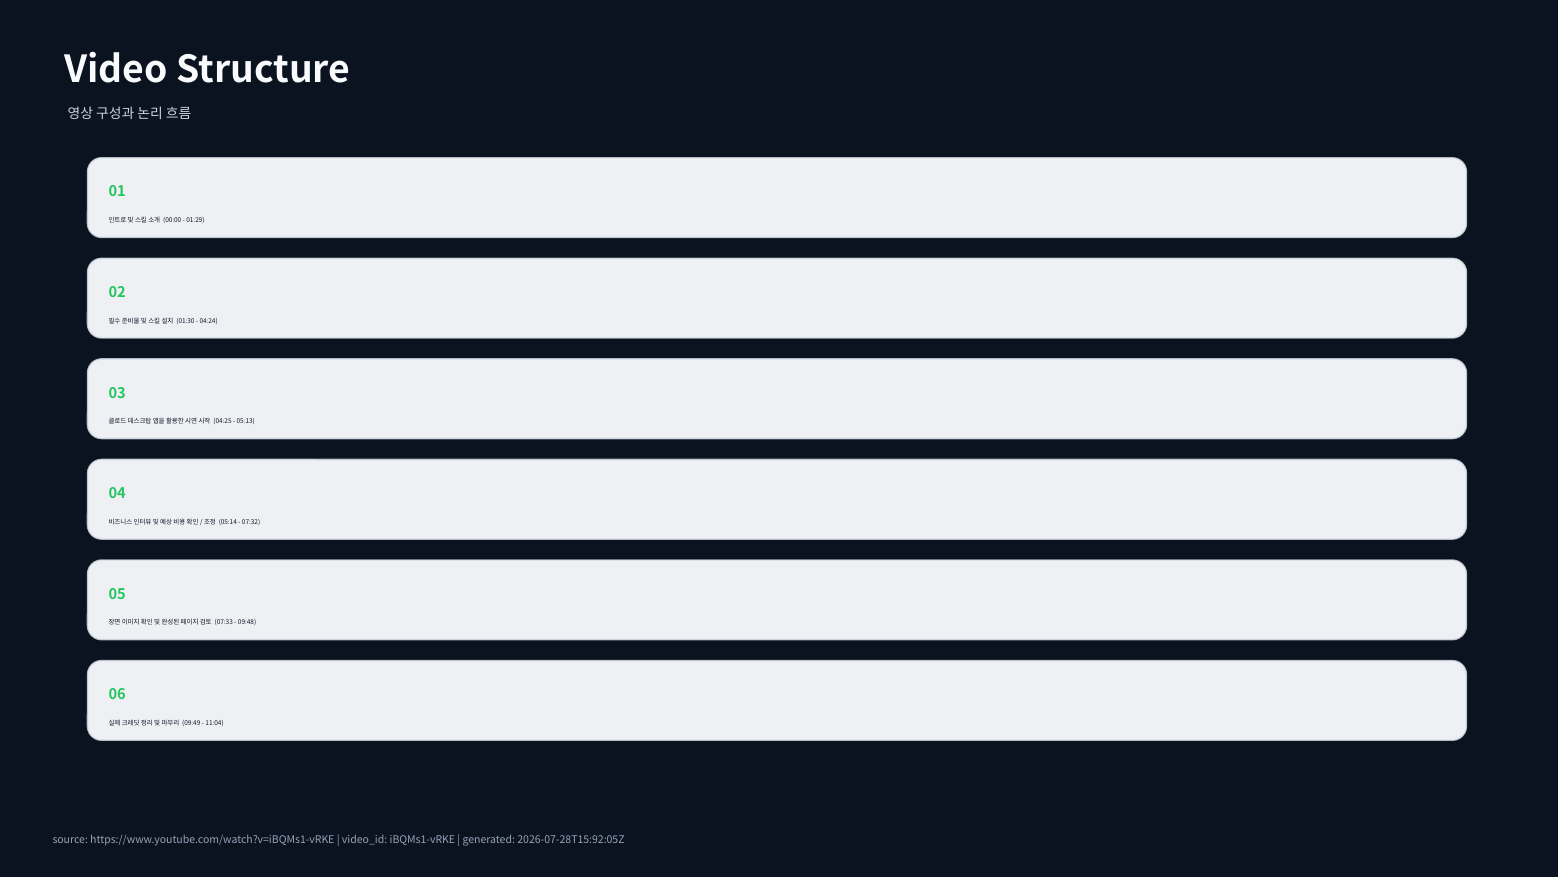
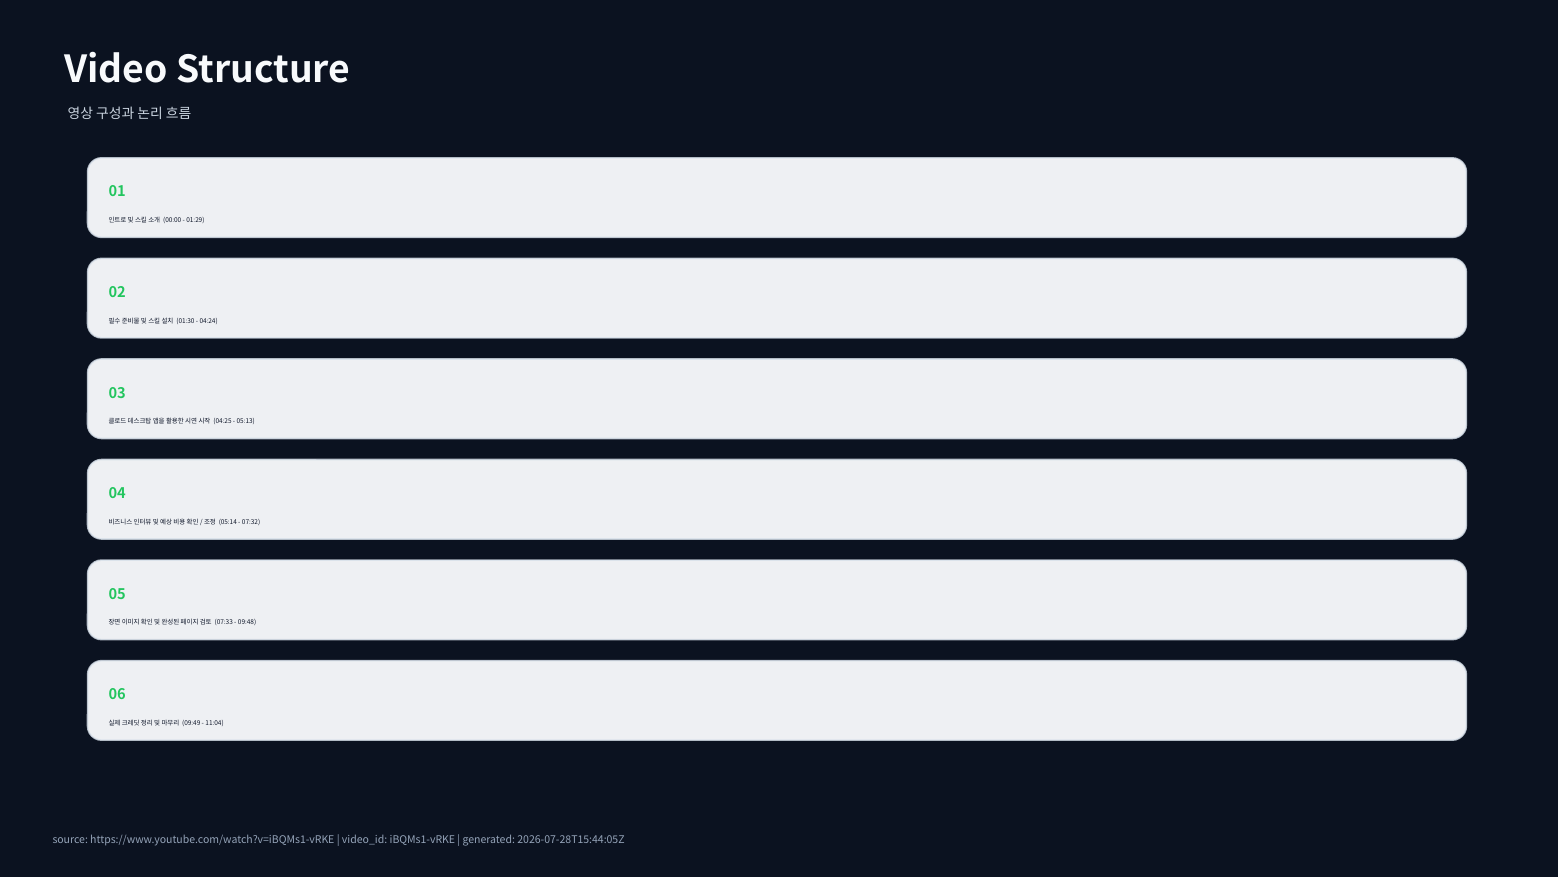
2026-07-28T15:92:05Z: 2026-07-28T15:92:05Z -> 2026-07-28T15:44:05Z
